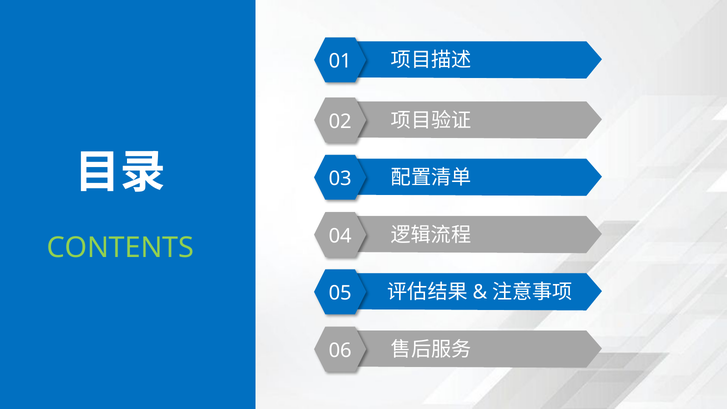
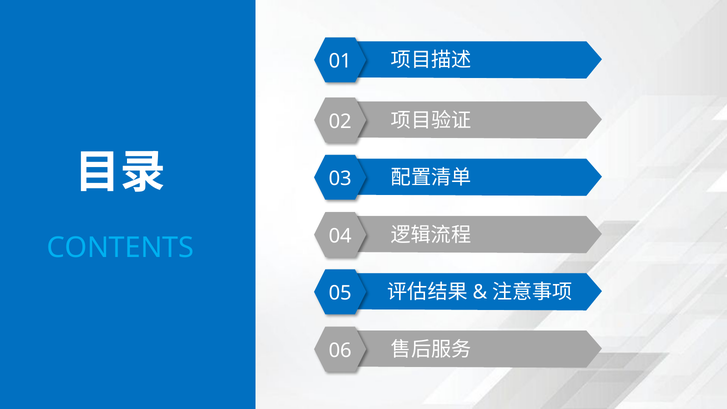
CONTENTS colour: light green -> light blue
